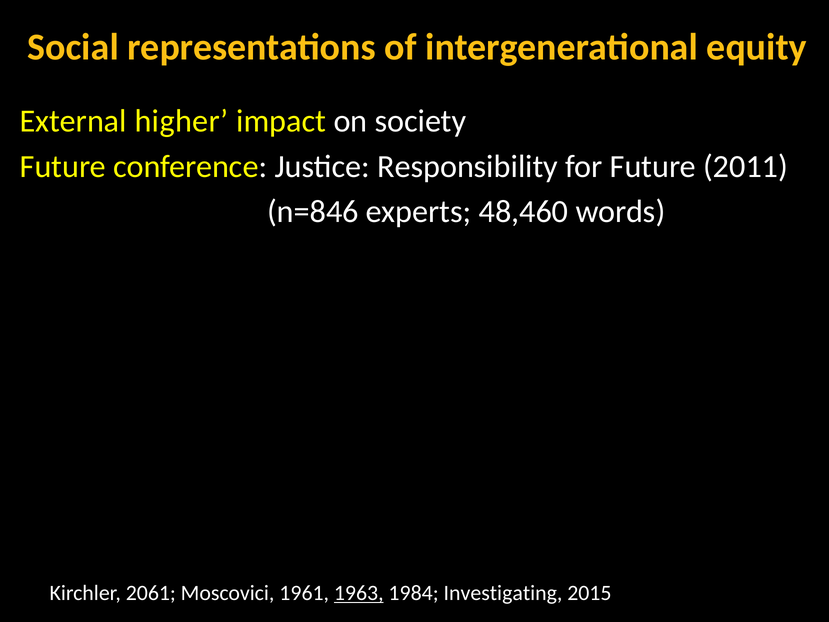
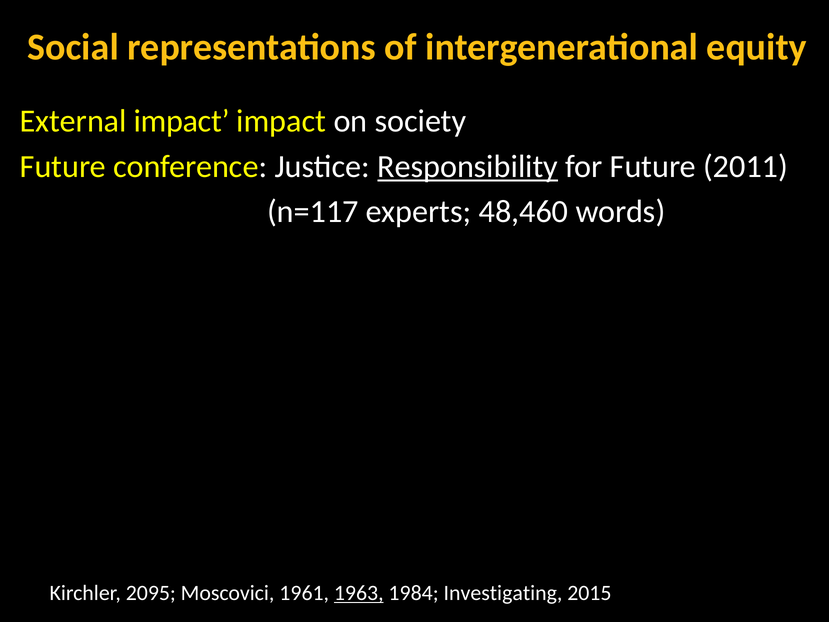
External higher: higher -> impact
Responsibility underline: none -> present
n=846: n=846 -> n=117
2061: 2061 -> 2095
